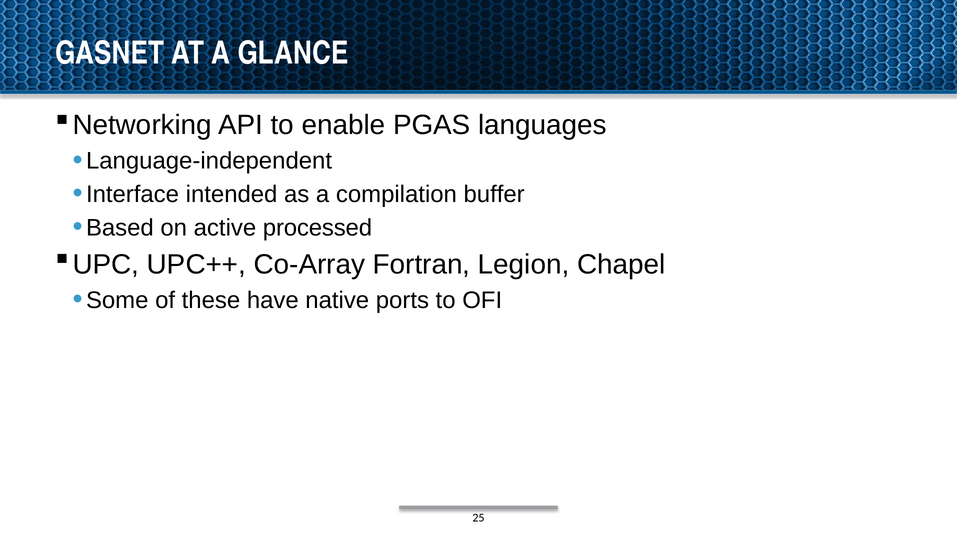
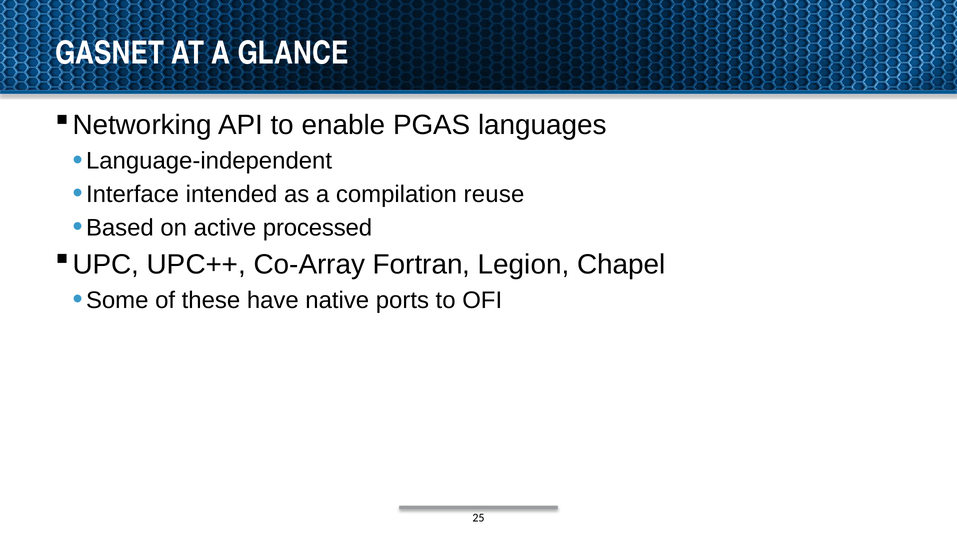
buffer: buffer -> reuse
